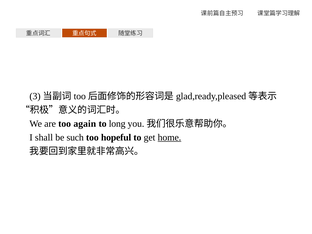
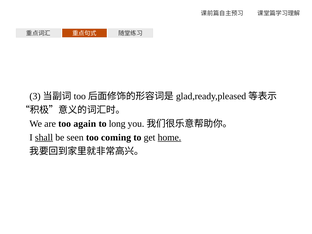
shall underline: none -> present
such: such -> seen
hopeful: hopeful -> coming
